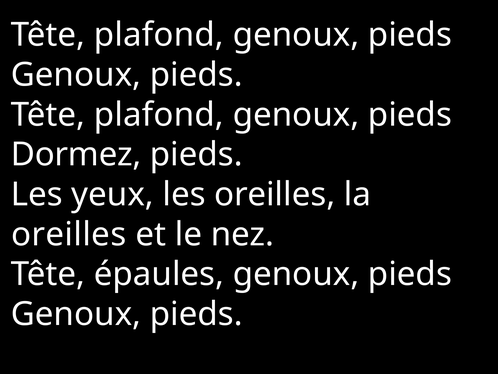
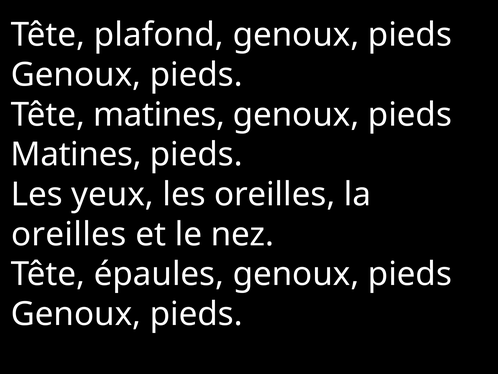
plafond at (159, 115): plafond -> matines
Dormez at (76, 154): Dormez -> Matines
